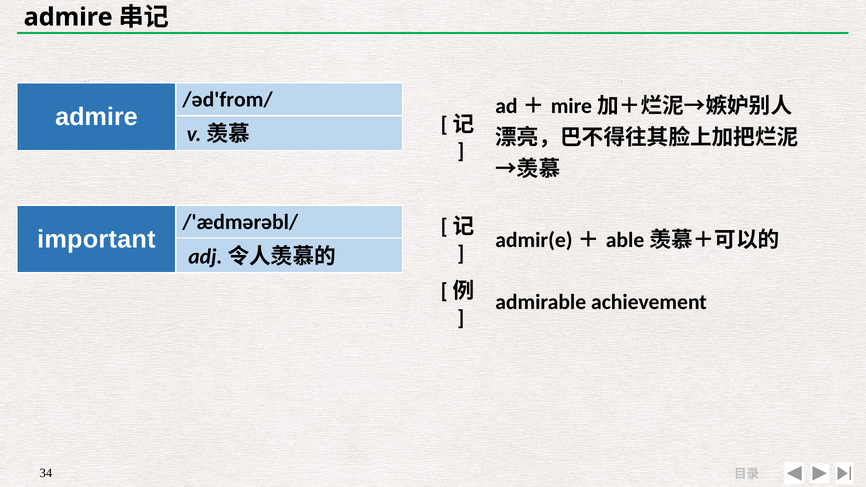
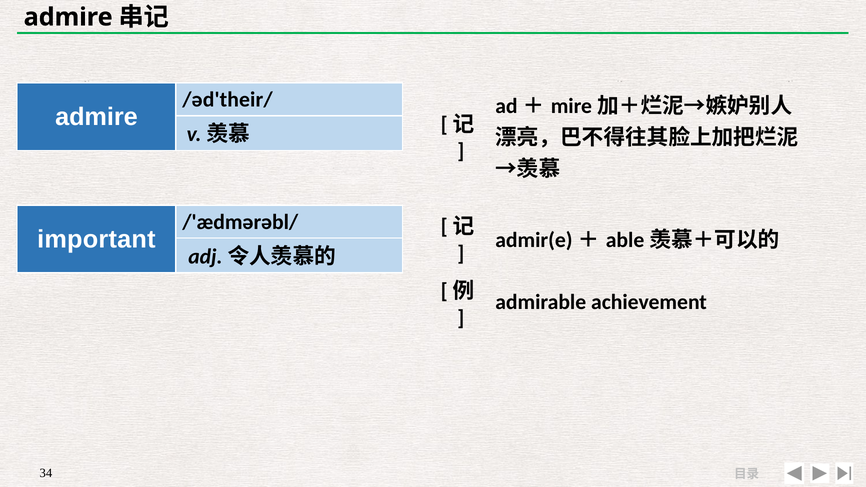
/əd'from/: /əd'from/ -> /əd'their/
